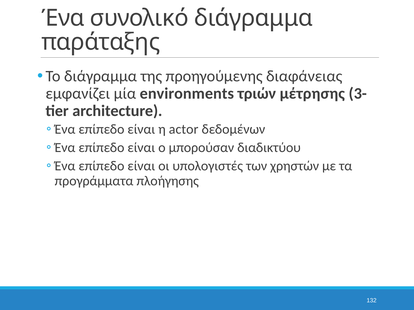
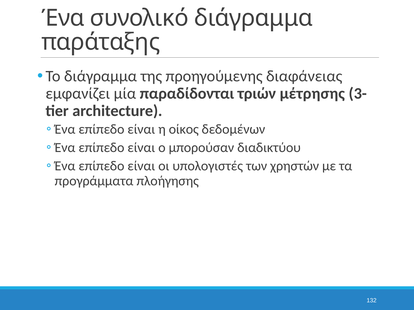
environments: environments -> παραδίδονται
actor: actor -> οίκος
